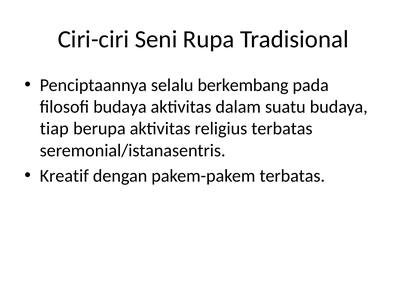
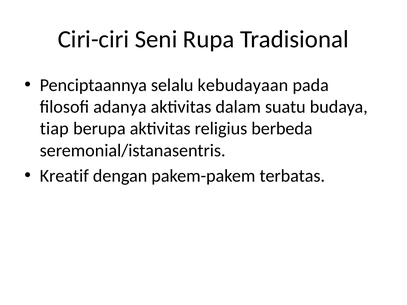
berkembang: berkembang -> kebudayaan
filosofi budaya: budaya -> adanya
religius terbatas: terbatas -> berbeda
